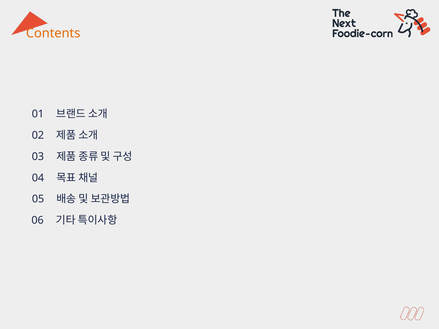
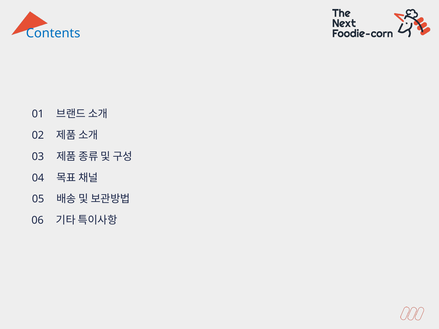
Contents colour: orange -> blue
